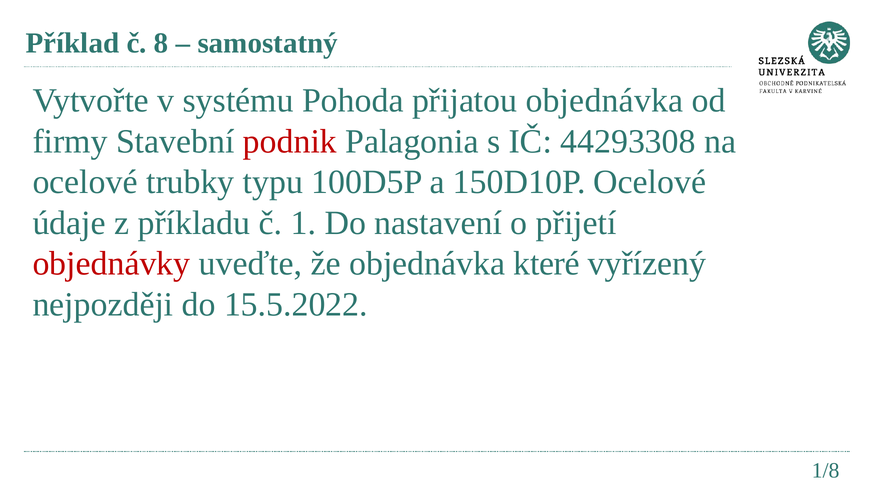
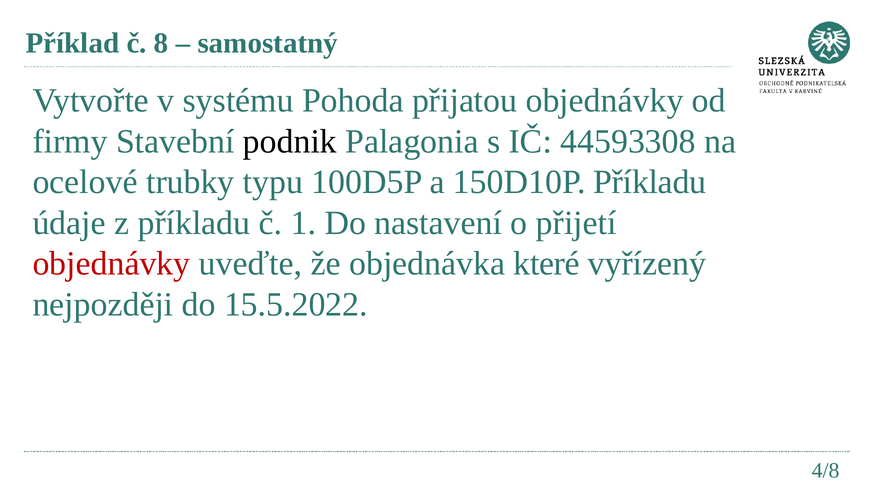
přijatou objednávka: objednávka -> objednávky
podnik colour: red -> black
44293308: 44293308 -> 44593308
150D10P Ocelové: Ocelové -> Příkladu
1/8: 1/8 -> 4/8
